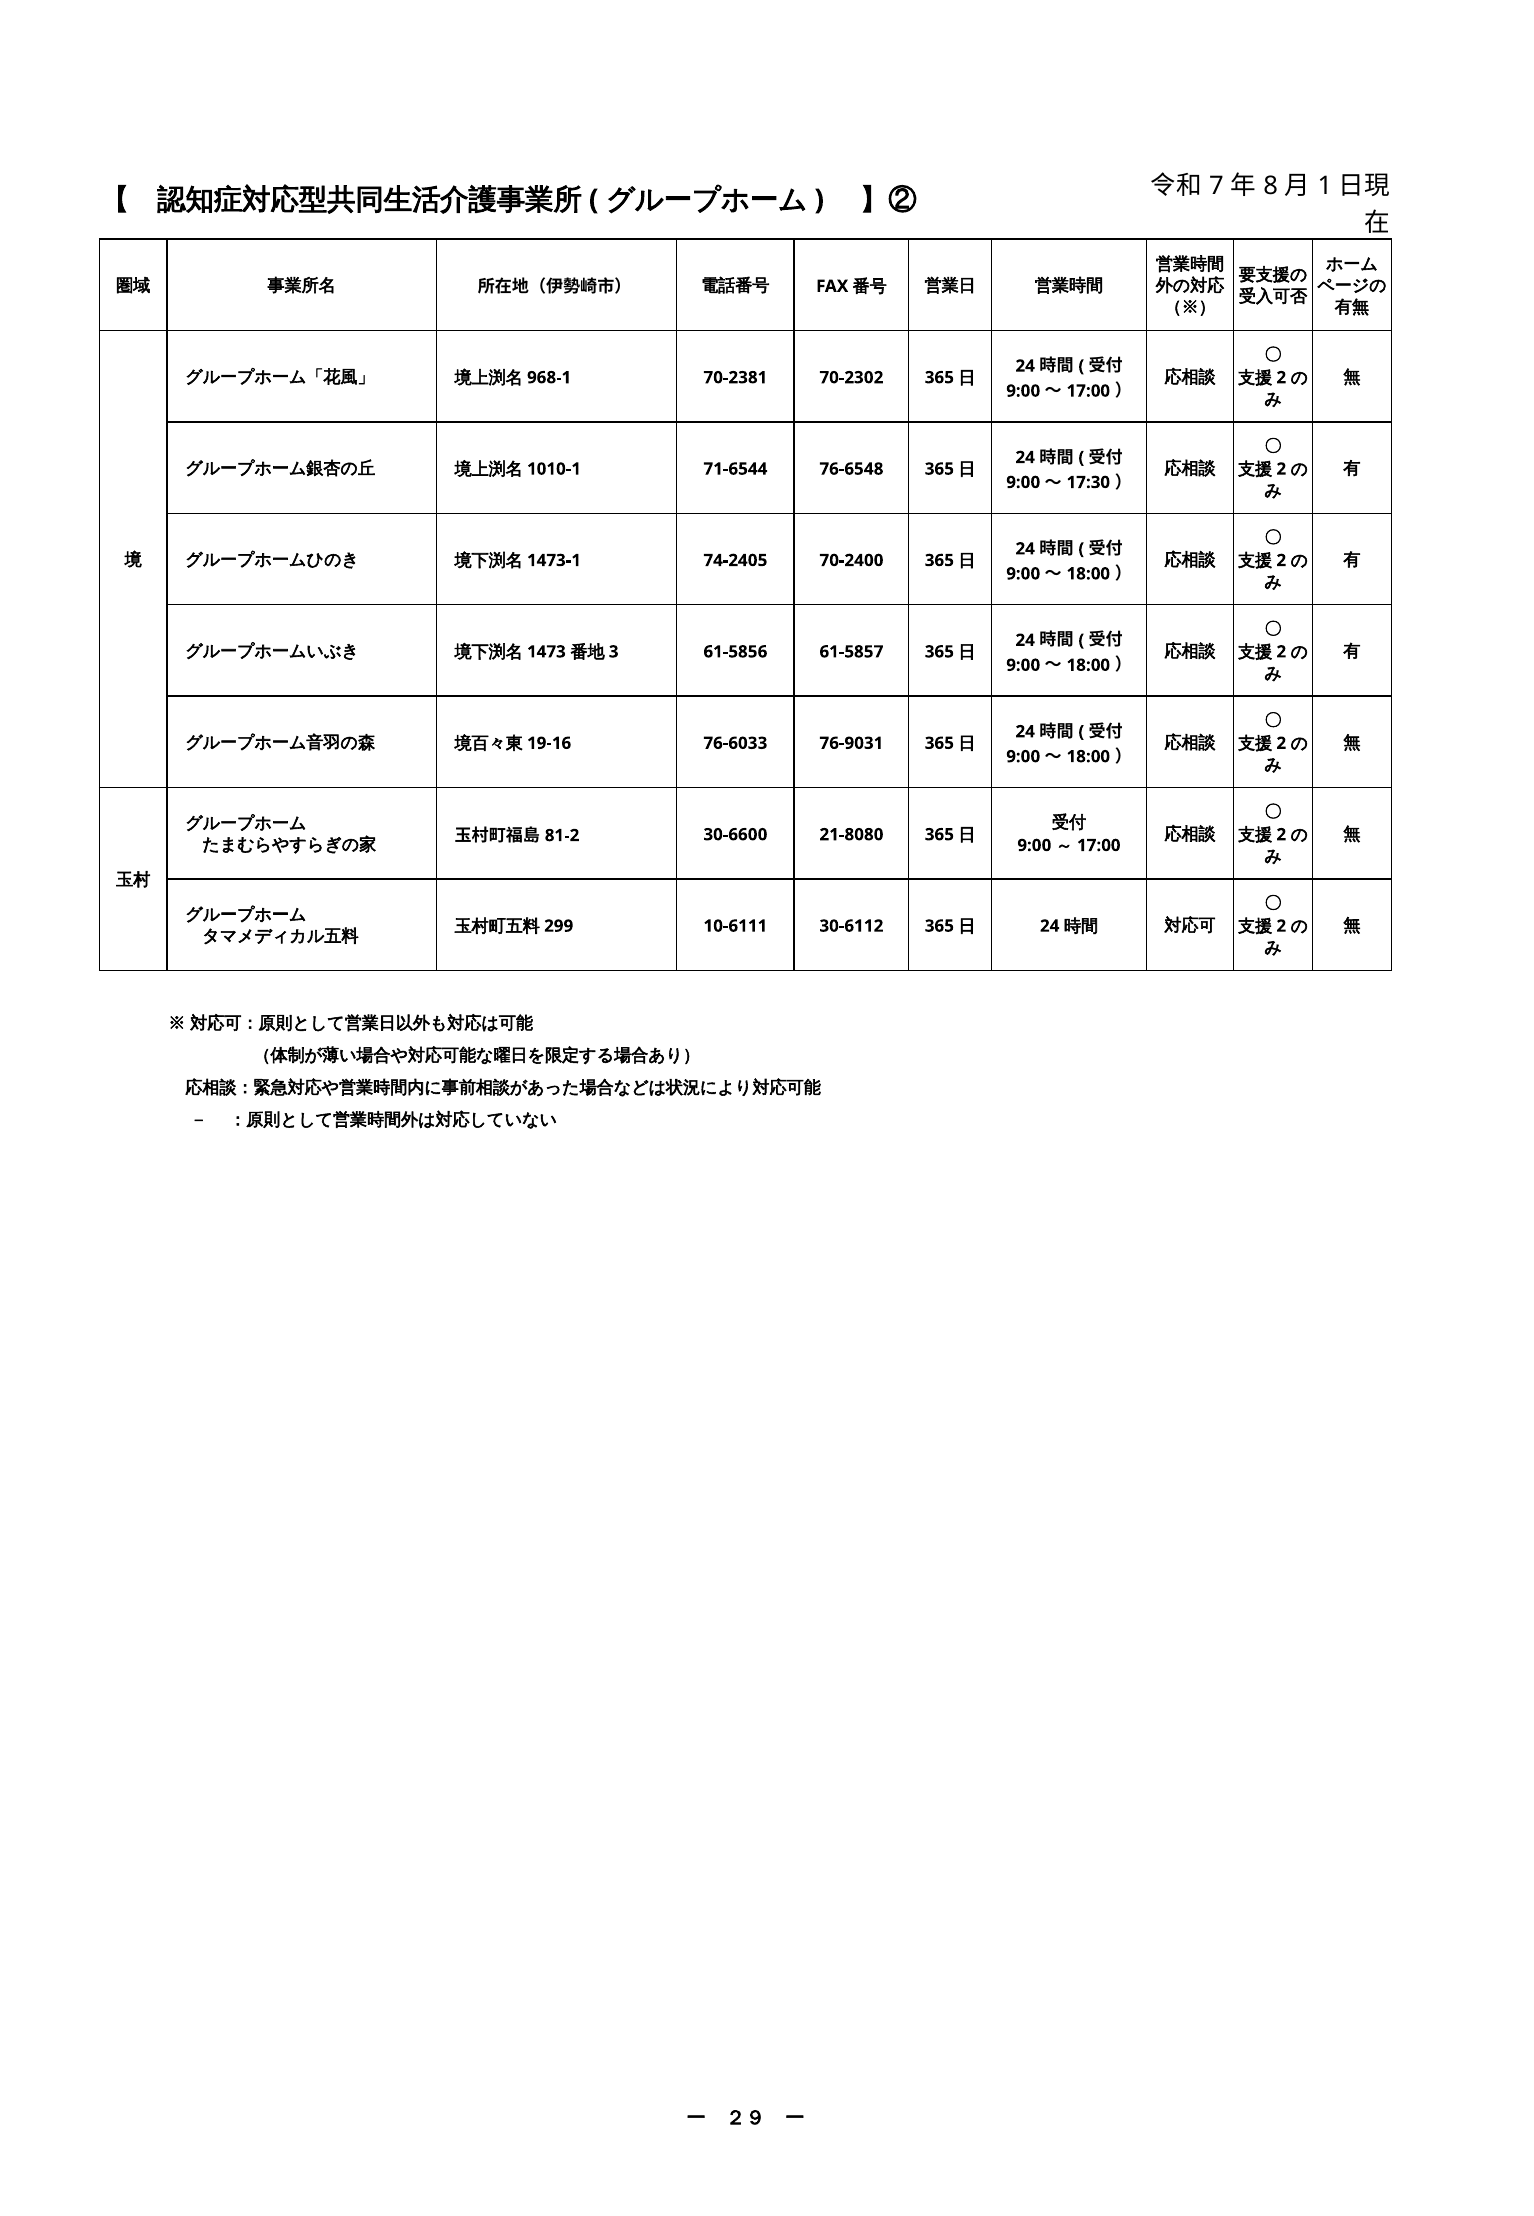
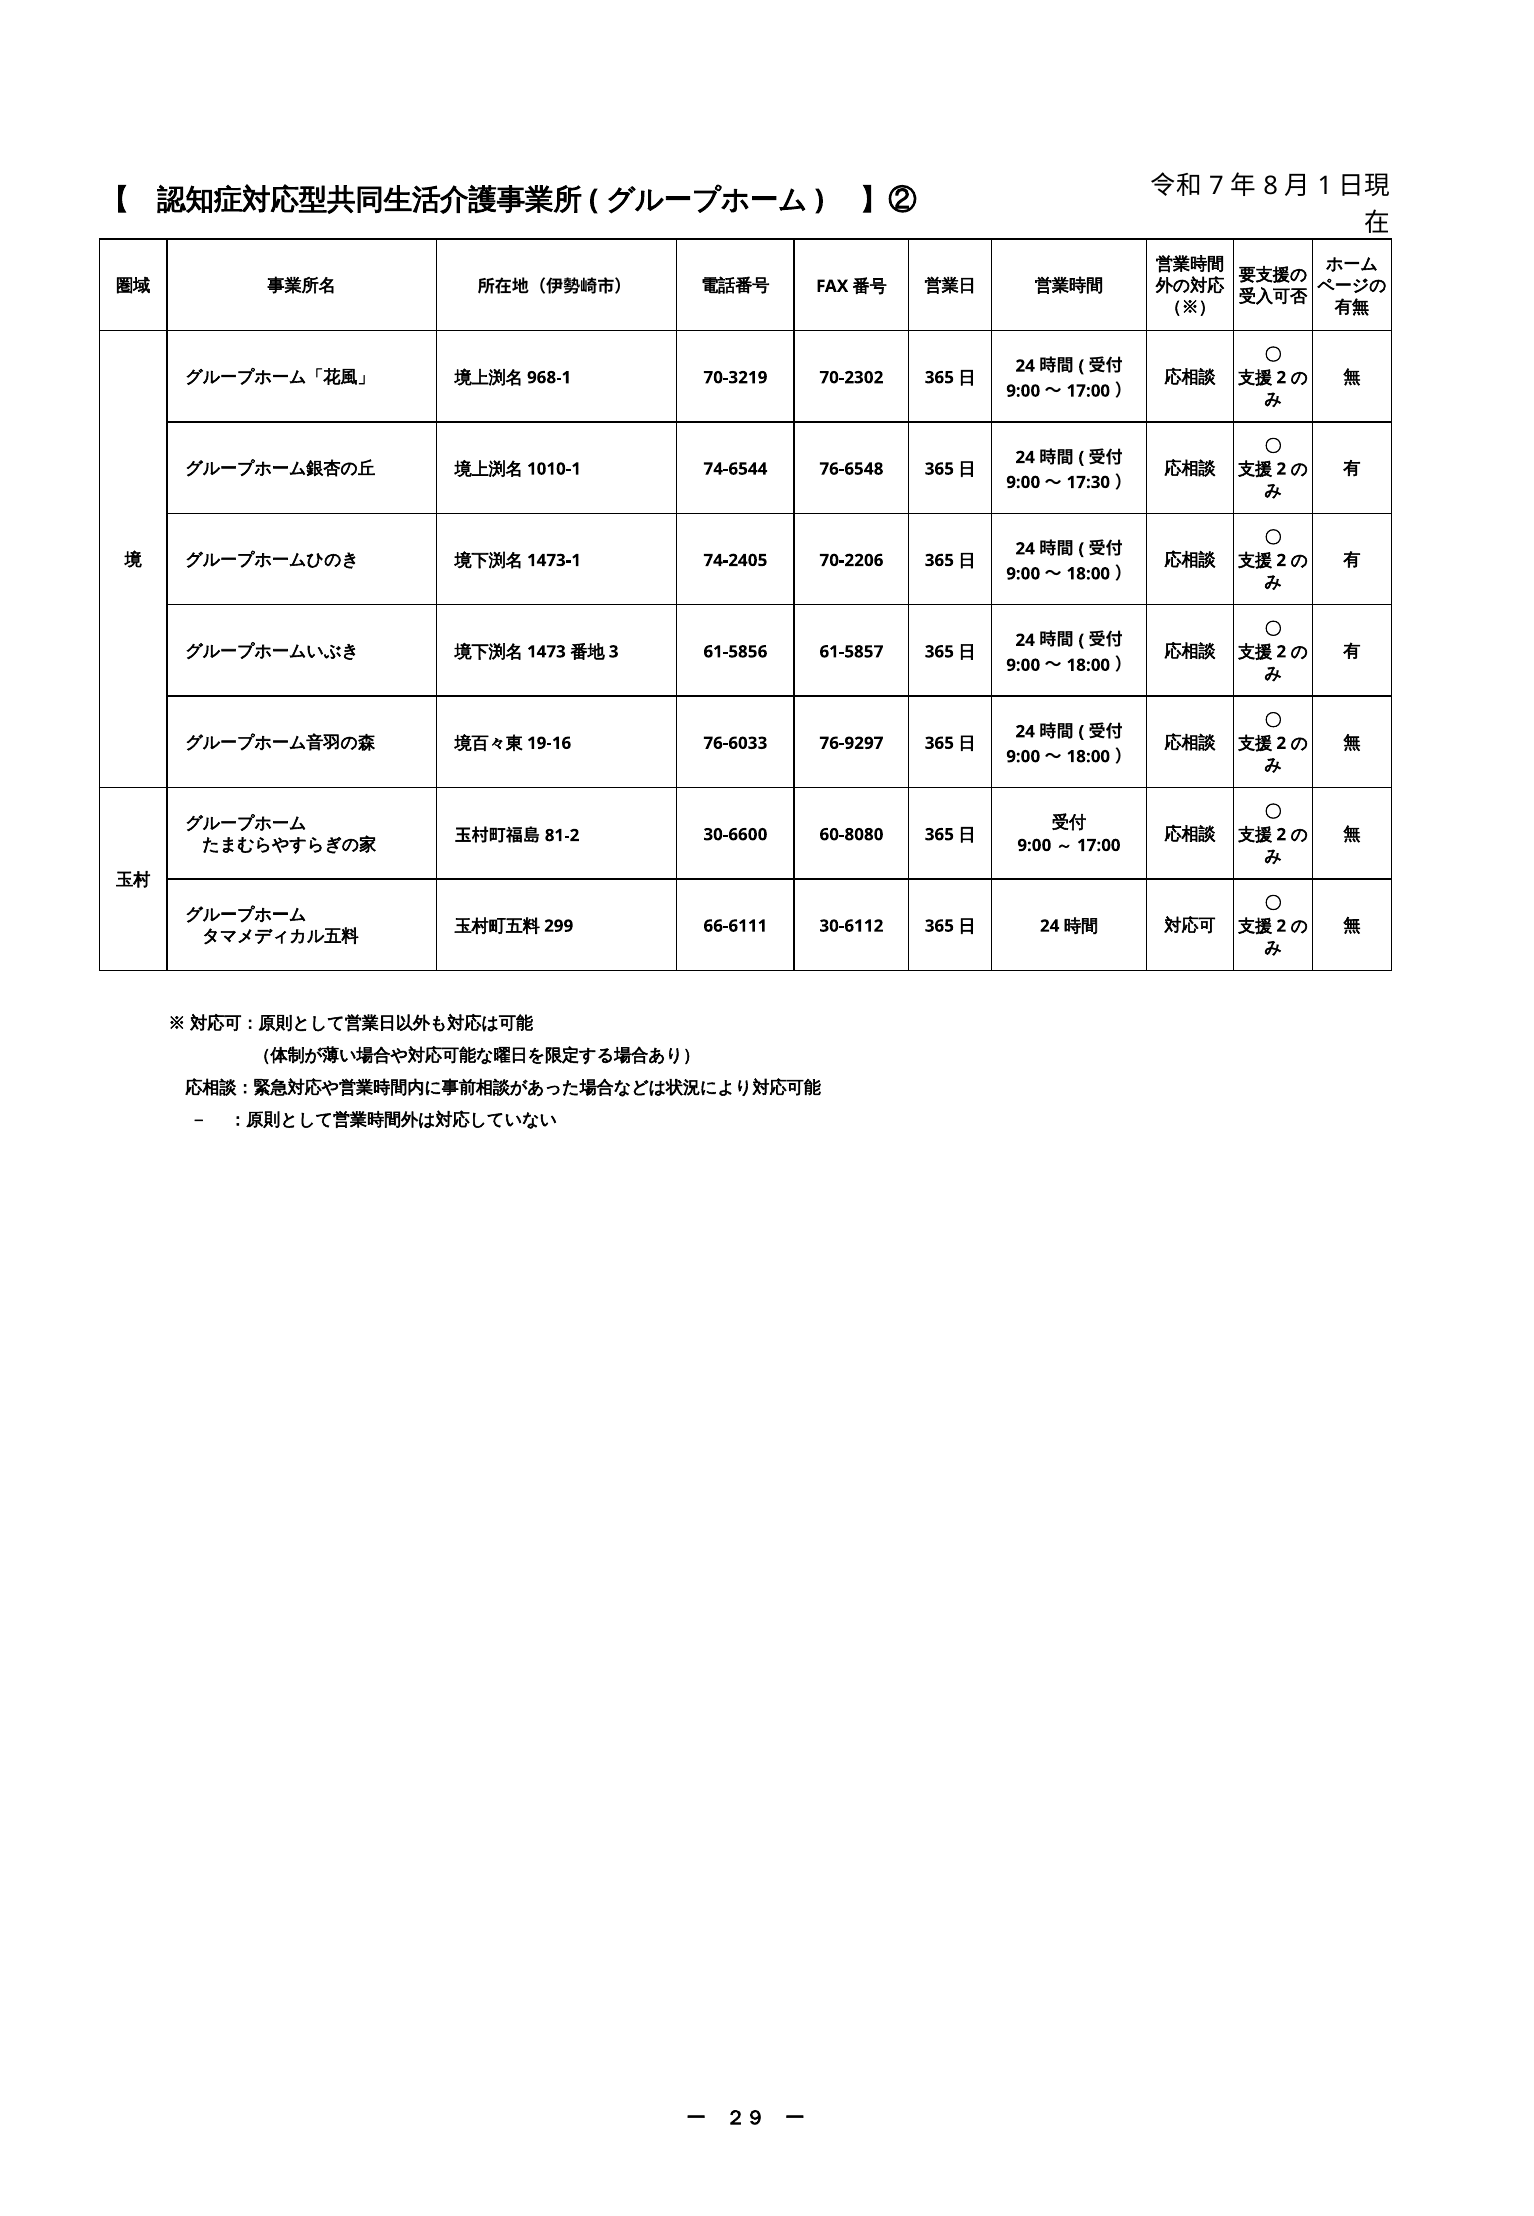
70-2381: 70-2381 -> 70-3219
71-6544: 71-6544 -> 74-6544
70-2400: 70-2400 -> 70-2206
76-9031: 76-9031 -> 76-9297
21-8080: 21-8080 -> 60-8080
10-6111: 10-6111 -> 66-6111
